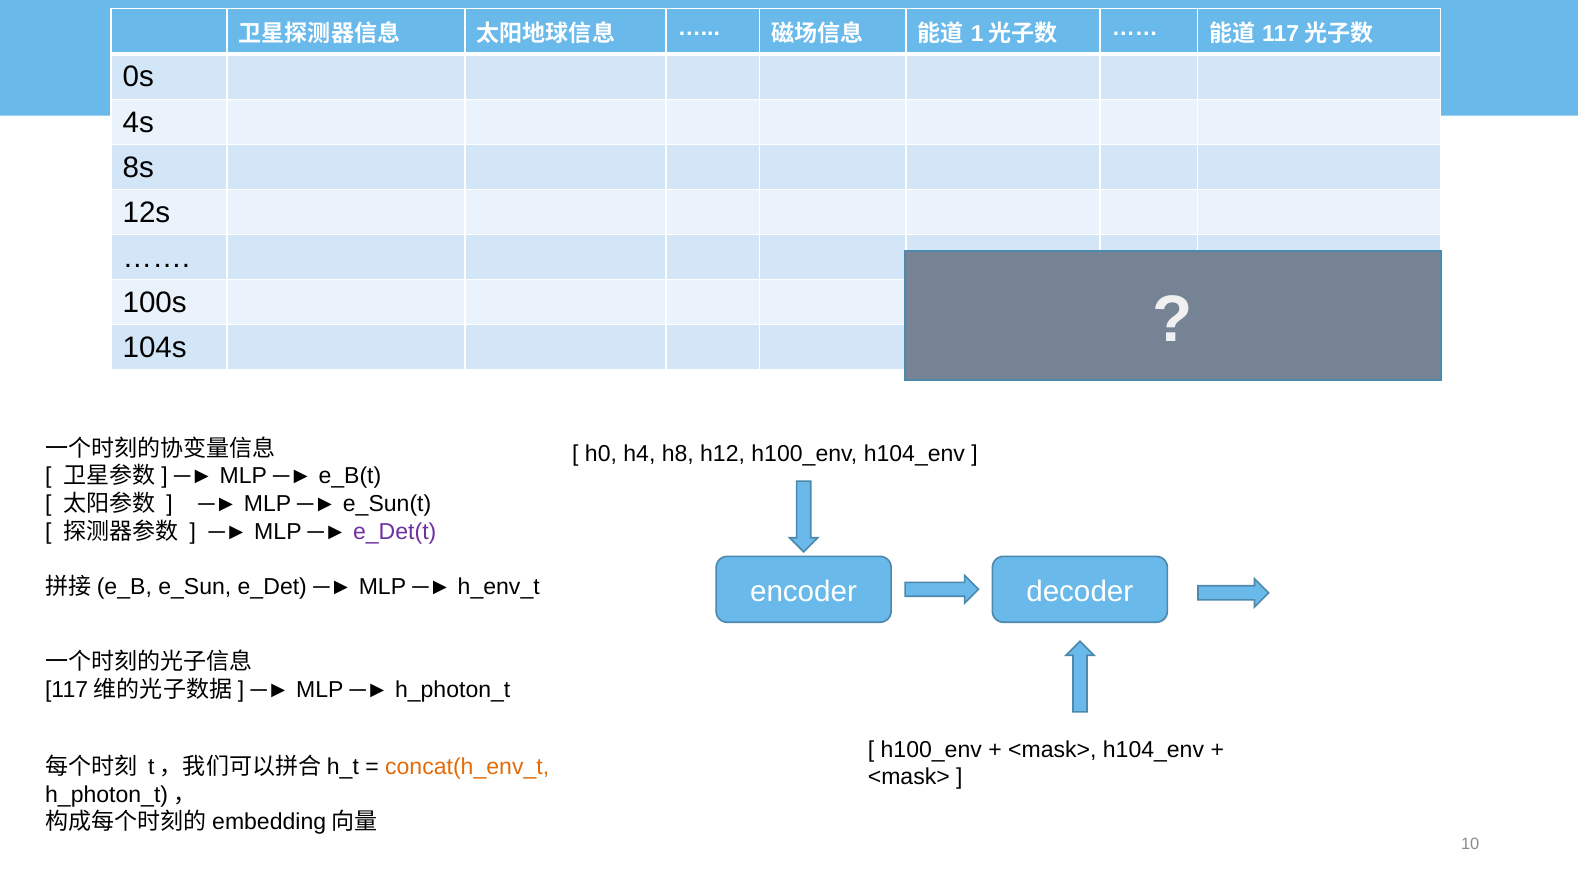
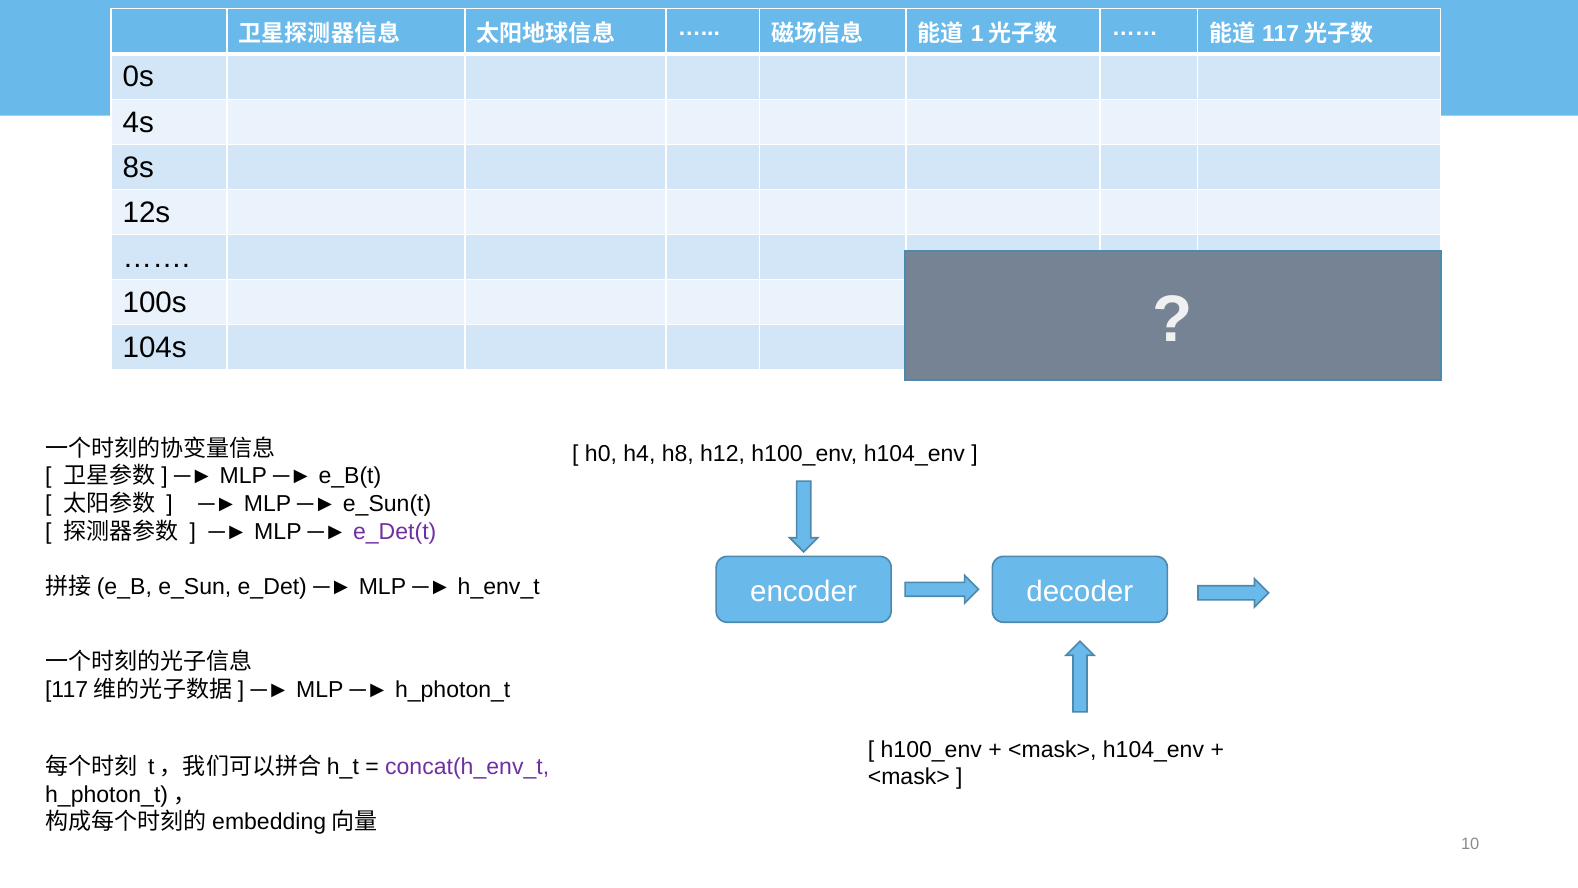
concat(h_env_t colour: orange -> purple
